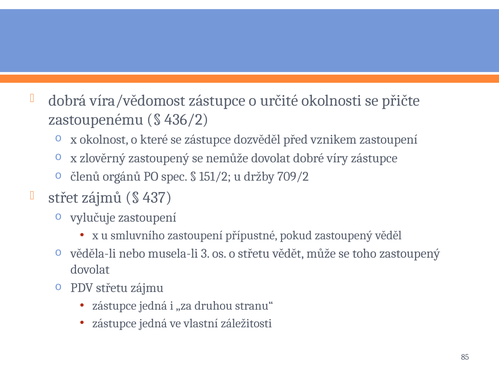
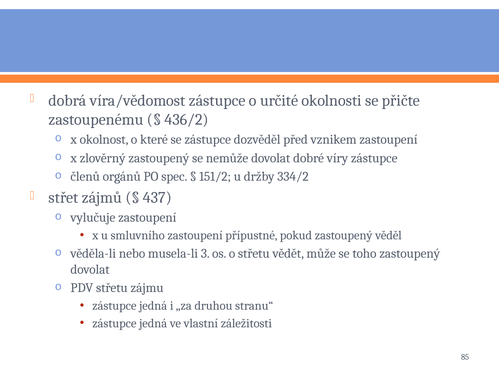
709/2: 709/2 -> 334/2
